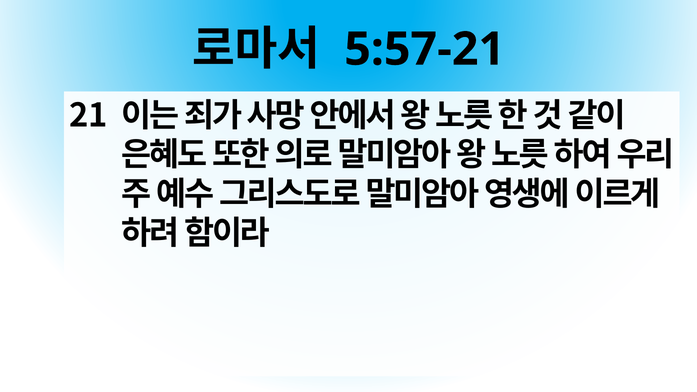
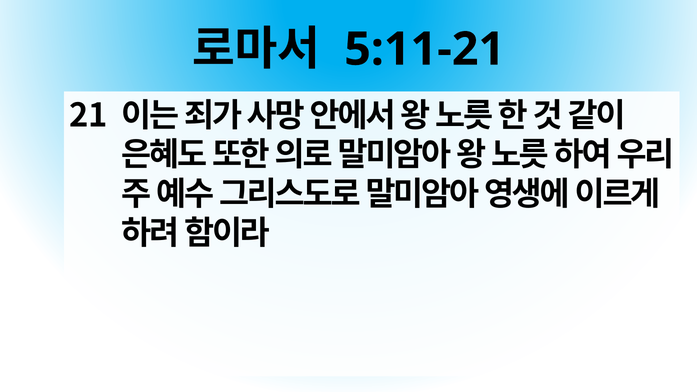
5:57-21: 5:57-21 -> 5:11-21
